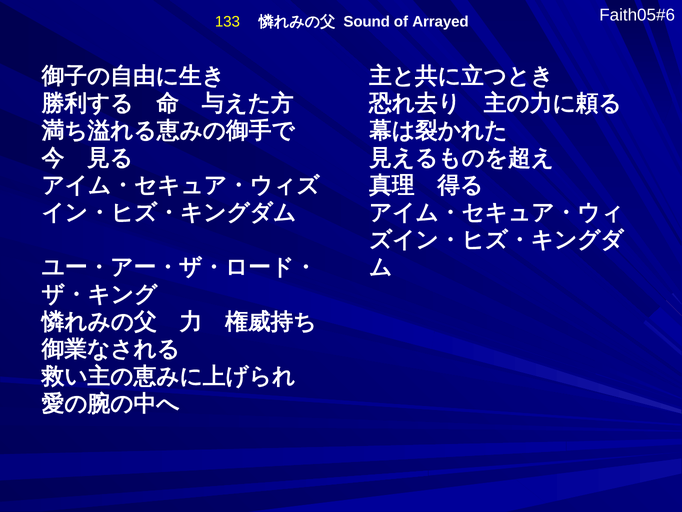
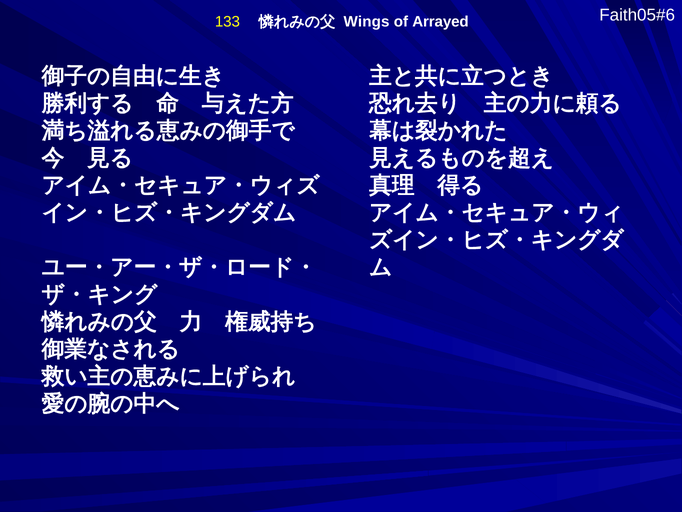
Sound: Sound -> Wings
